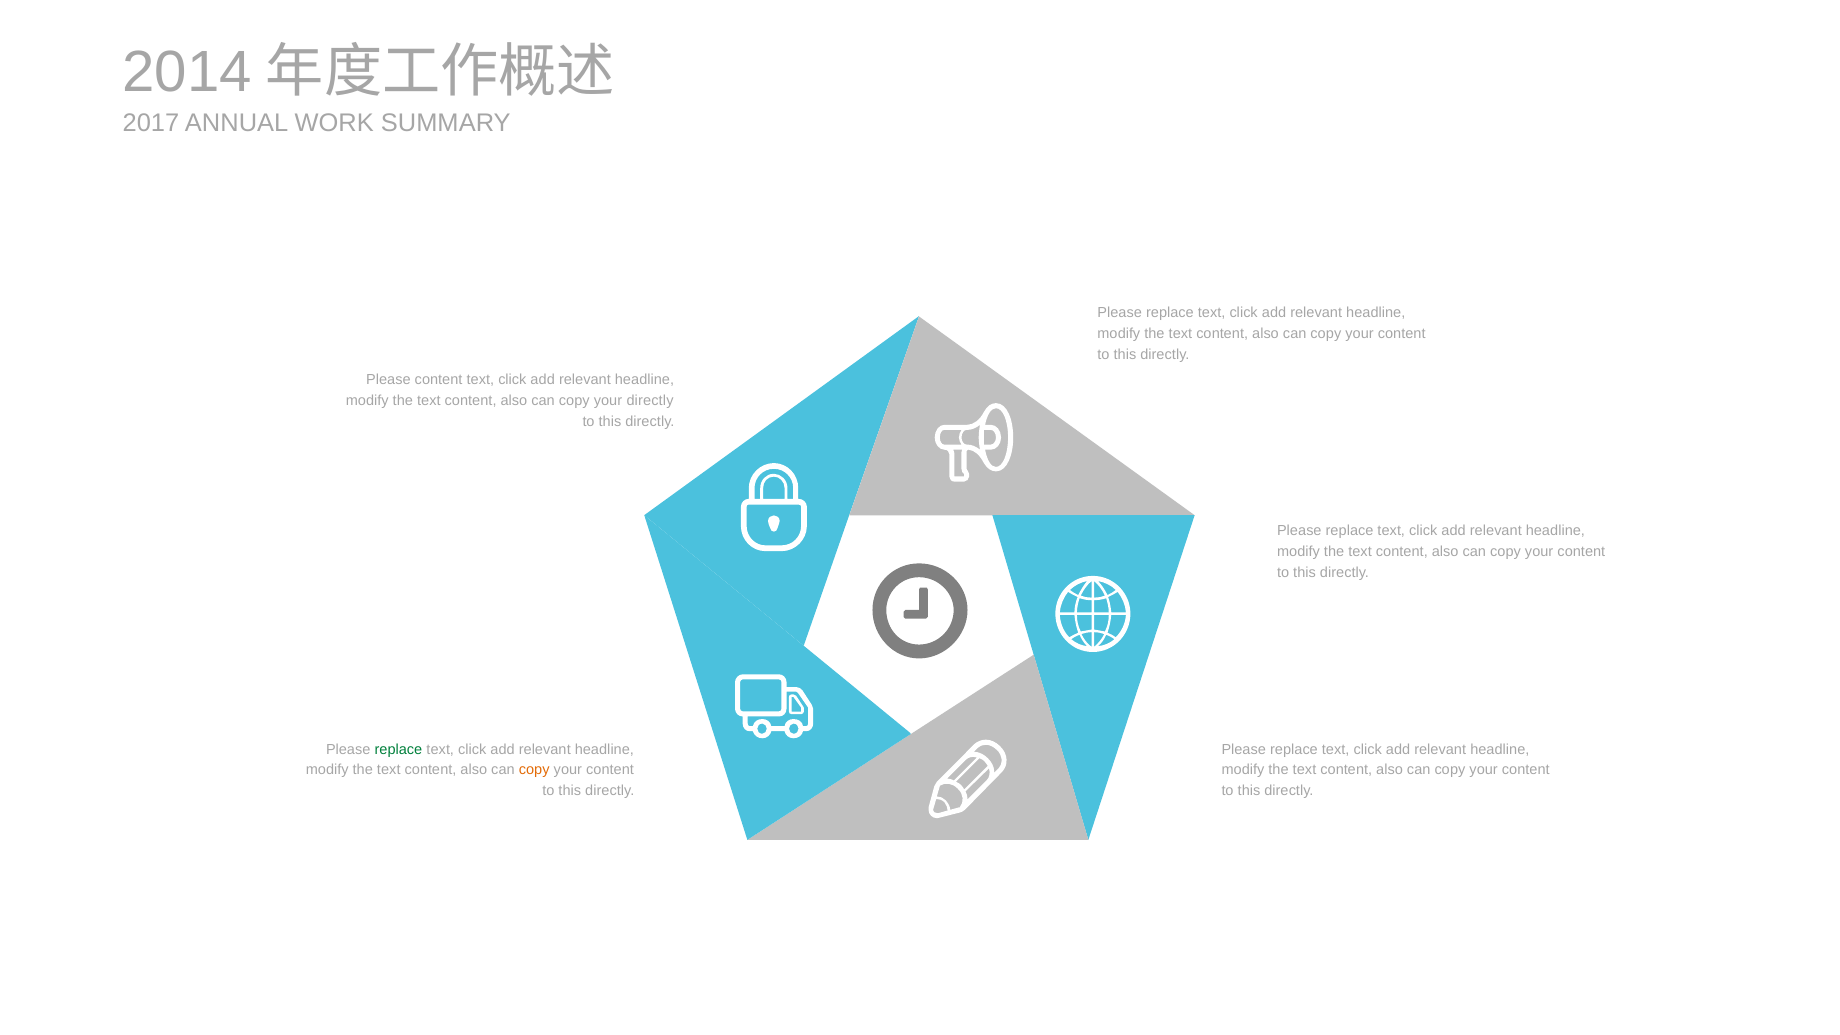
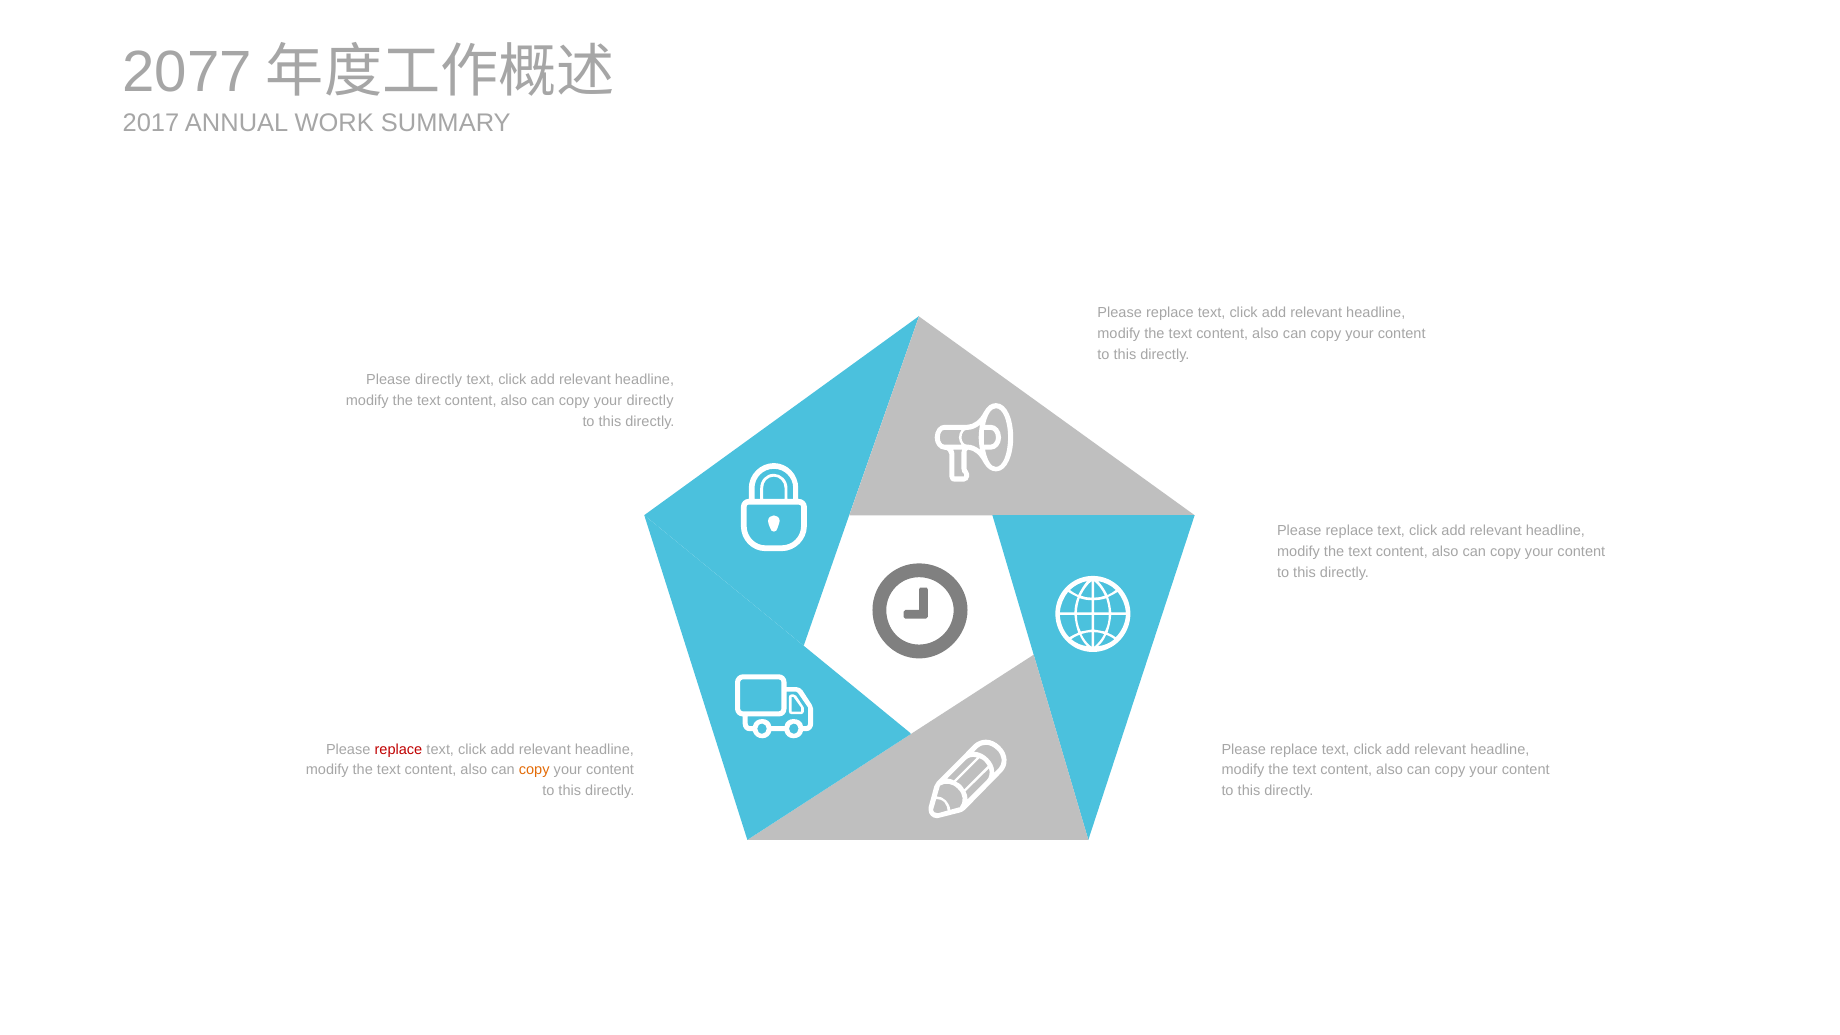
2014: 2014 -> 2077
Please content: content -> directly
replace at (398, 749) colour: green -> red
